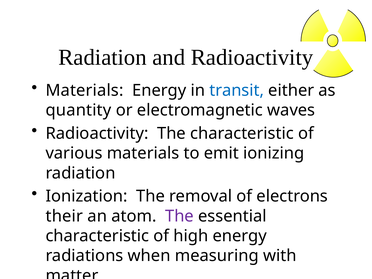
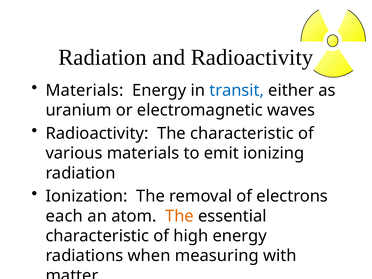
quantity: quantity -> uranium
their: their -> each
The at (179, 216) colour: purple -> orange
